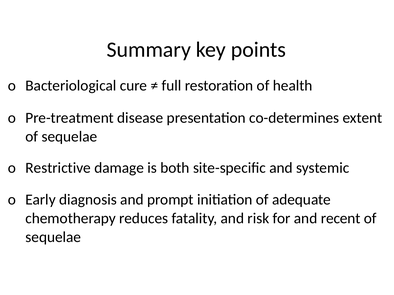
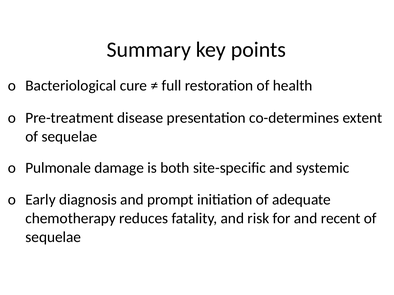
Restrictive: Restrictive -> Pulmonale
